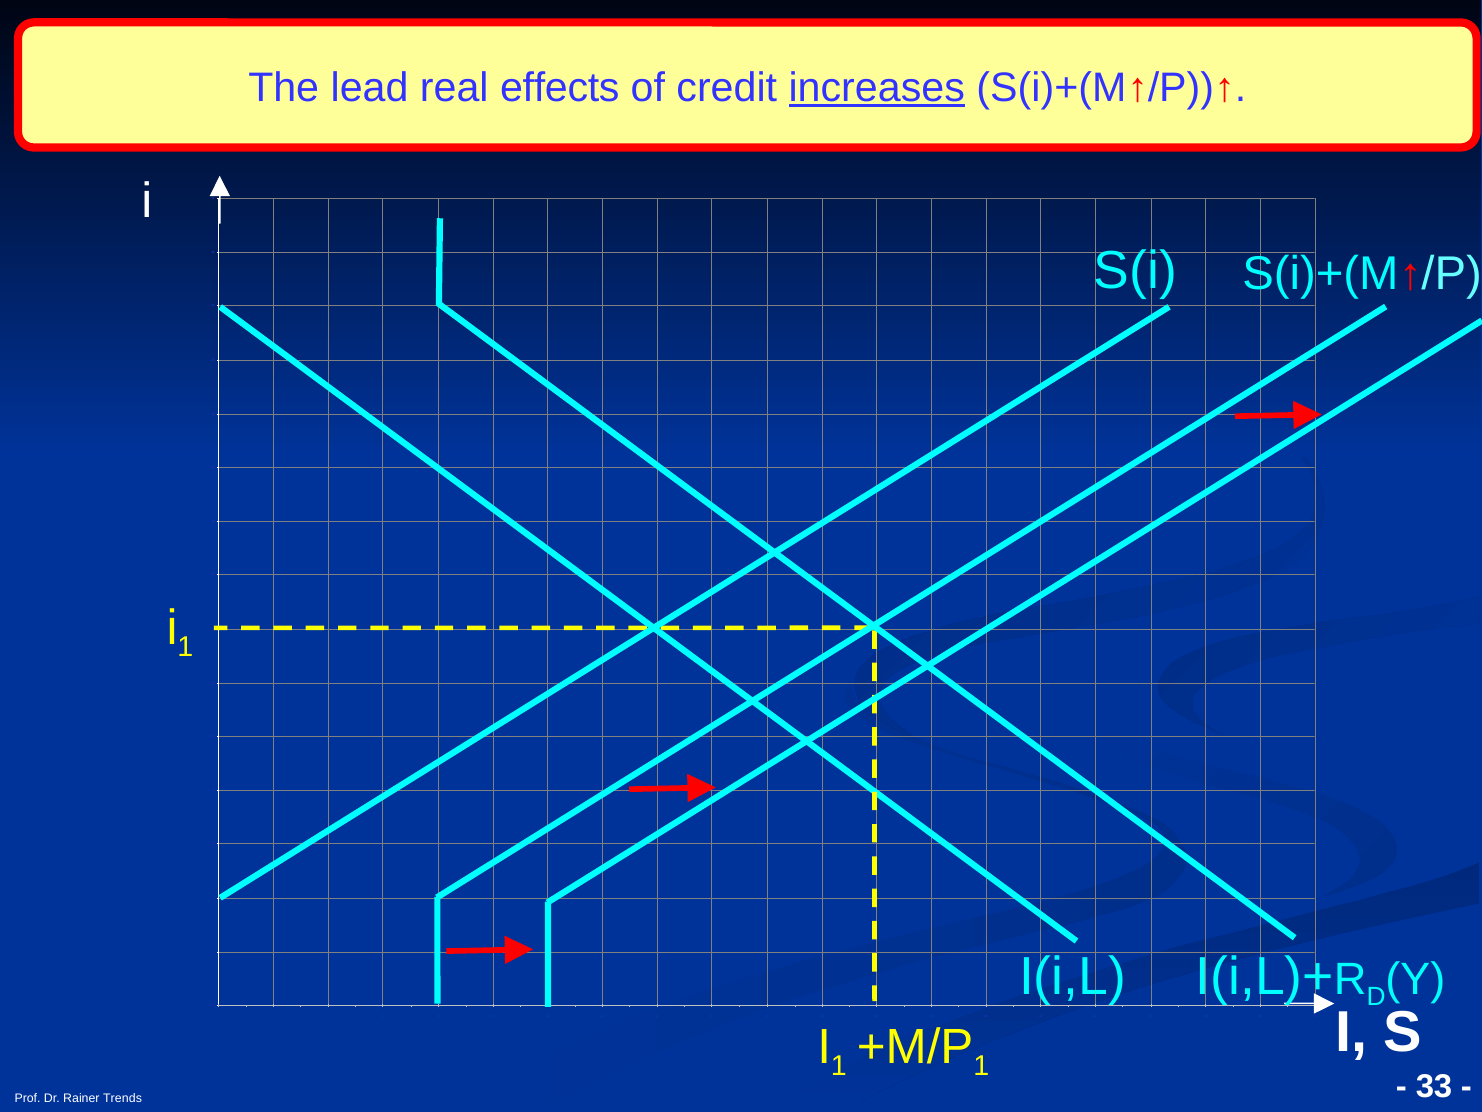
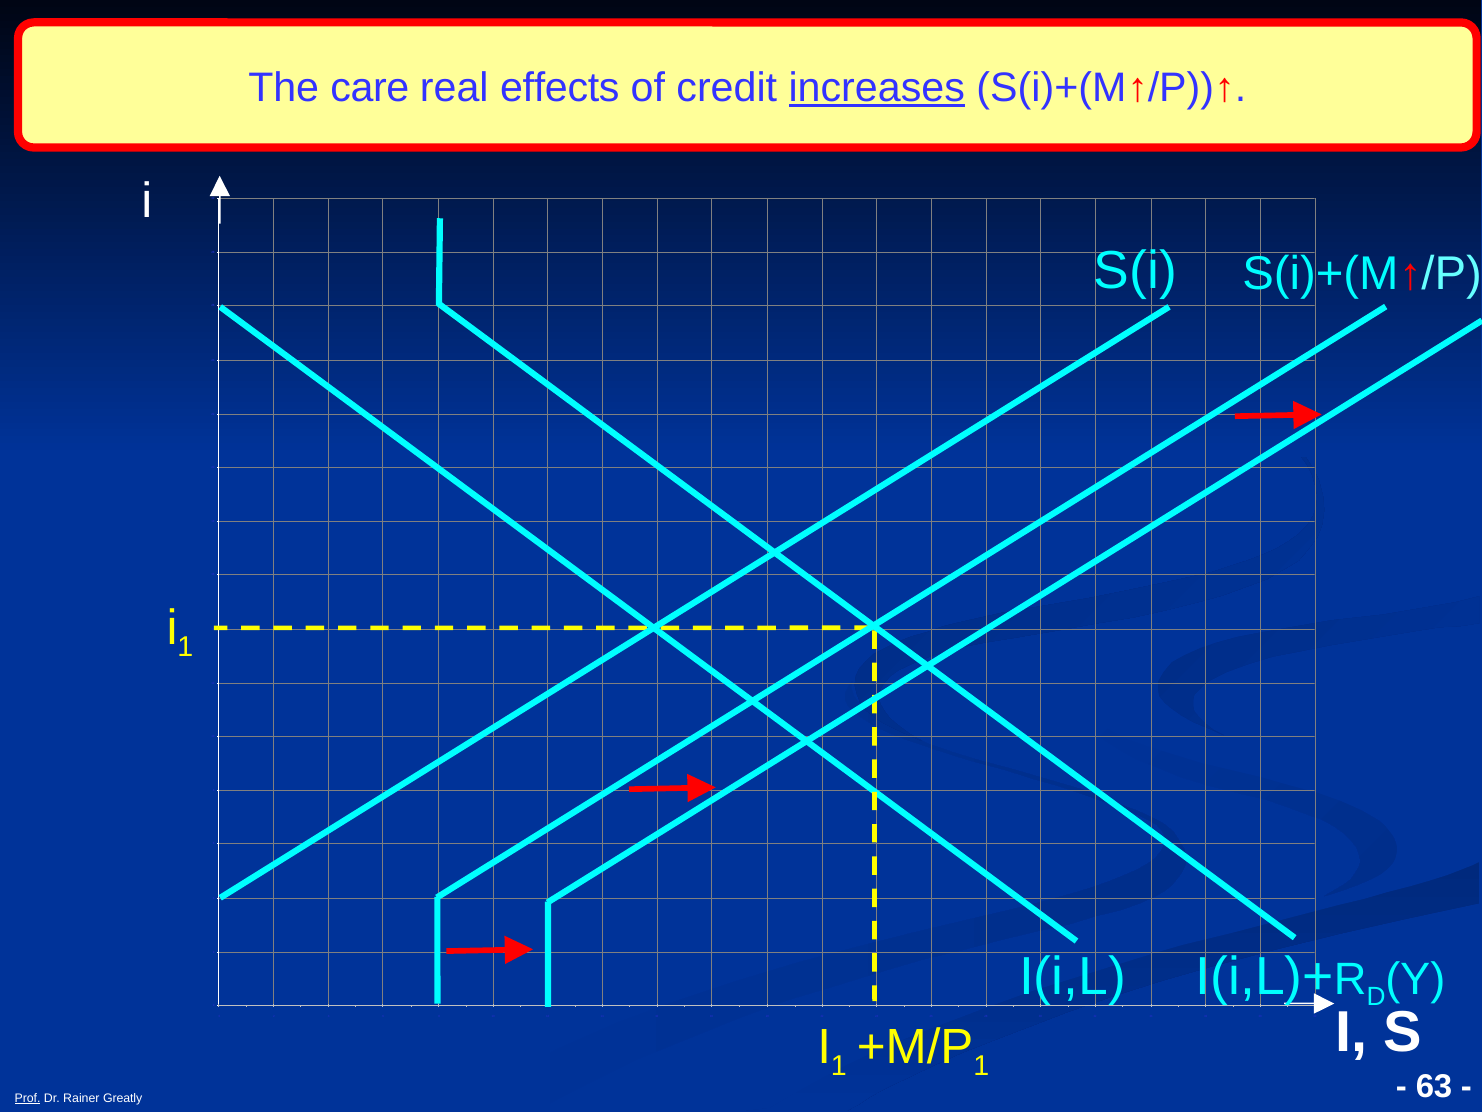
lead: lead -> care
33: 33 -> 63
Prof underline: none -> present
Trends: Trends -> Greatly
